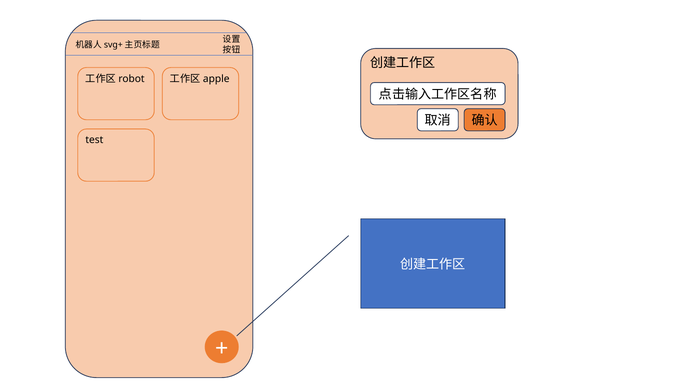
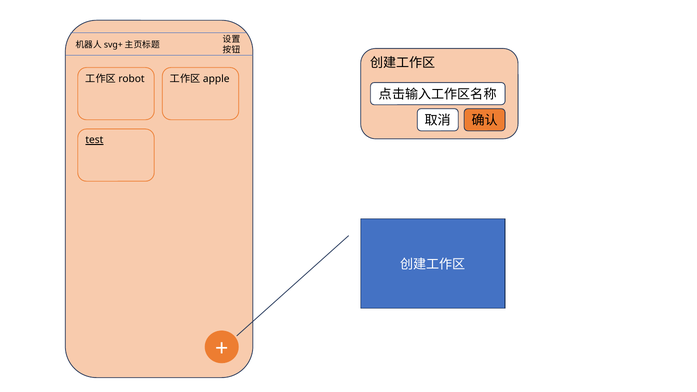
test underline: none -> present
